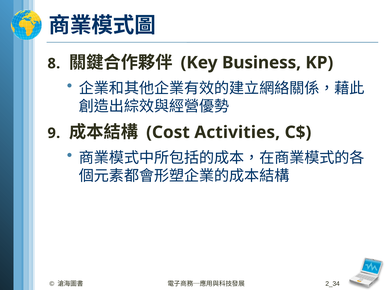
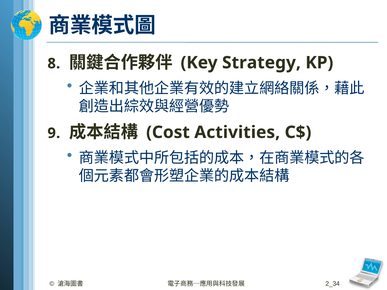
Business: Business -> Strategy
